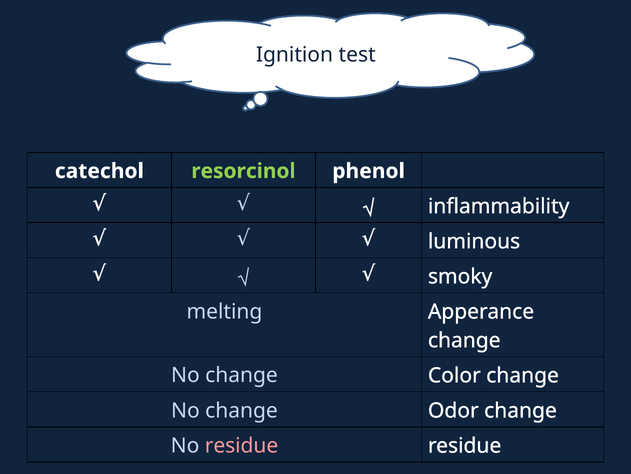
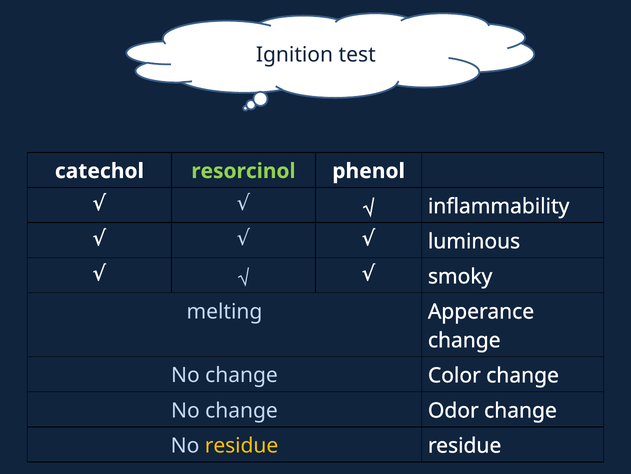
residue at (242, 445) colour: pink -> yellow
